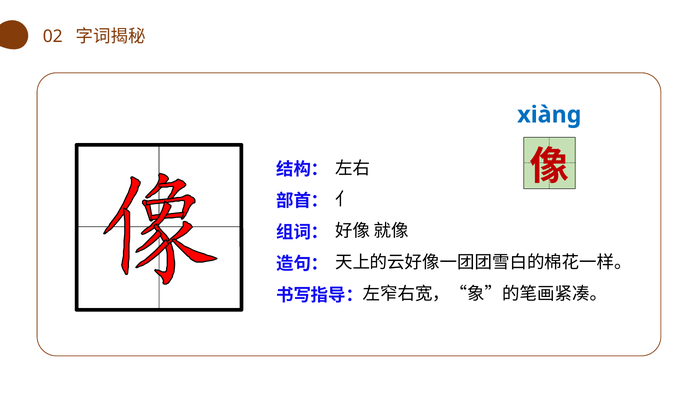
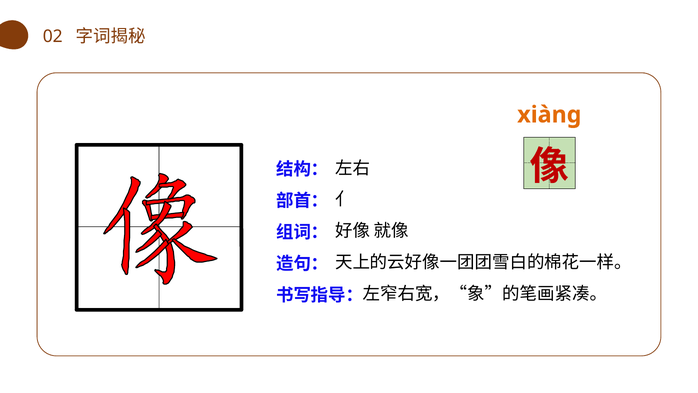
xiàng colour: blue -> orange
